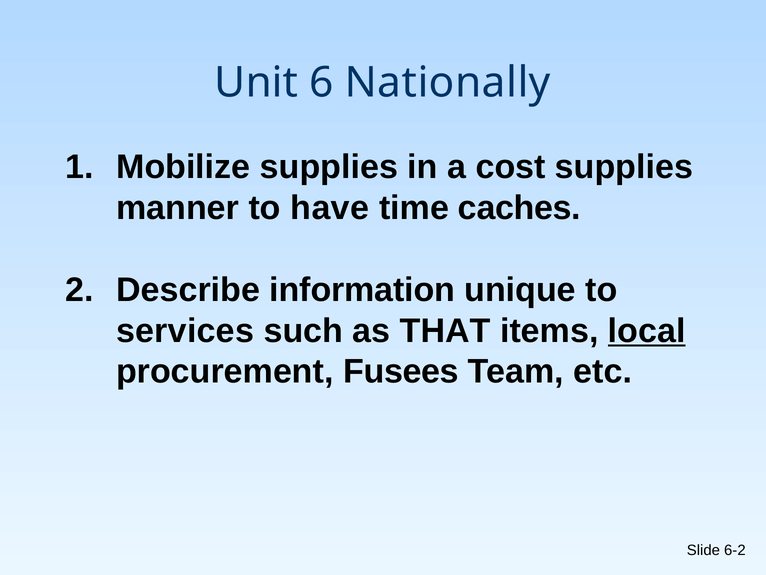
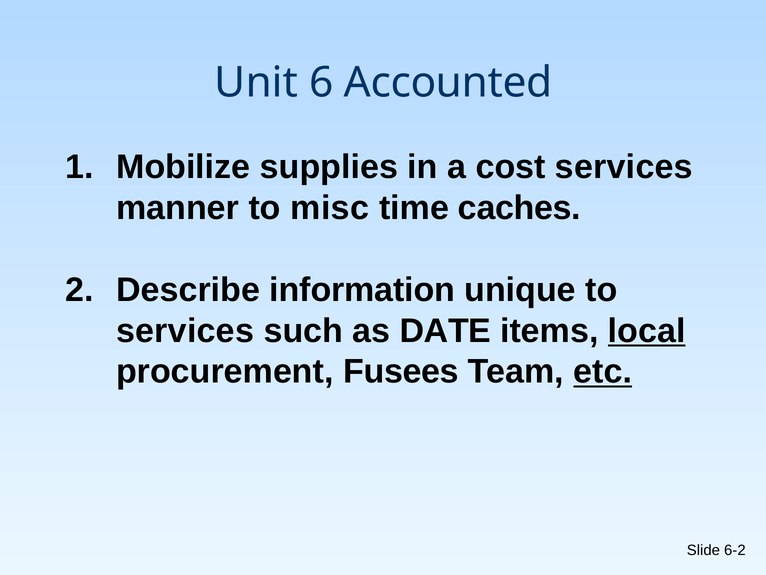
Nationally: Nationally -> Accounted
cost supplies: supplies -> services
have: have -> misc
THAT: THAT -> DATE
etc underline: none -> present
